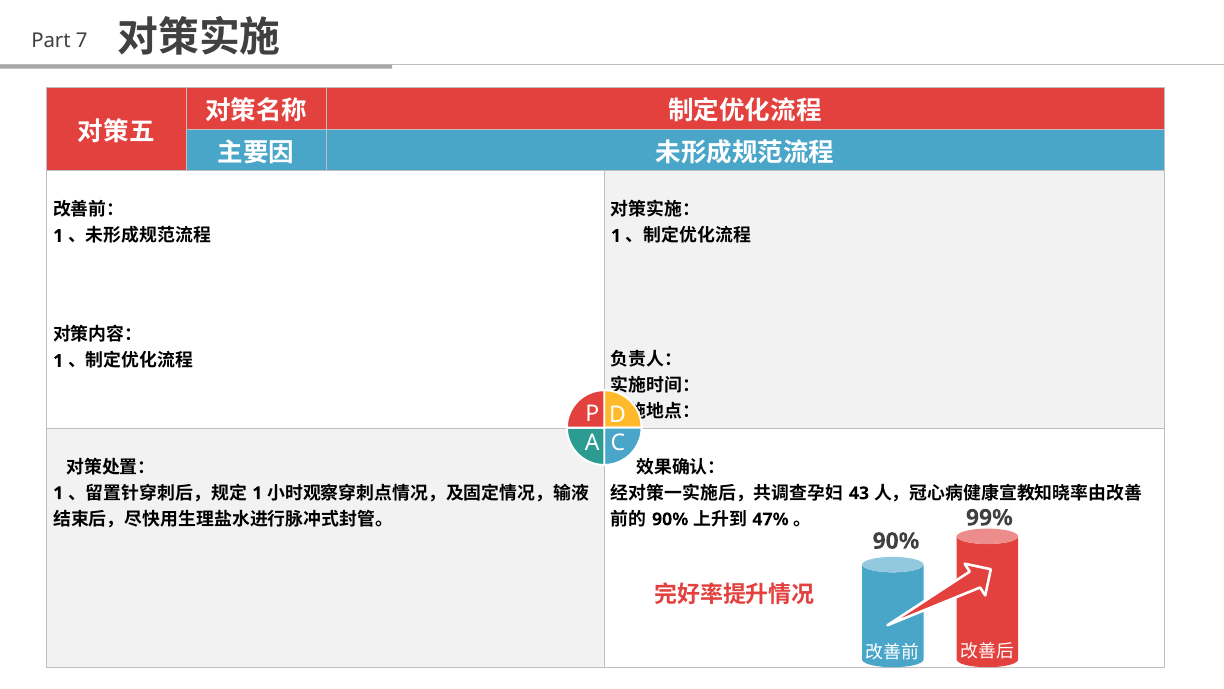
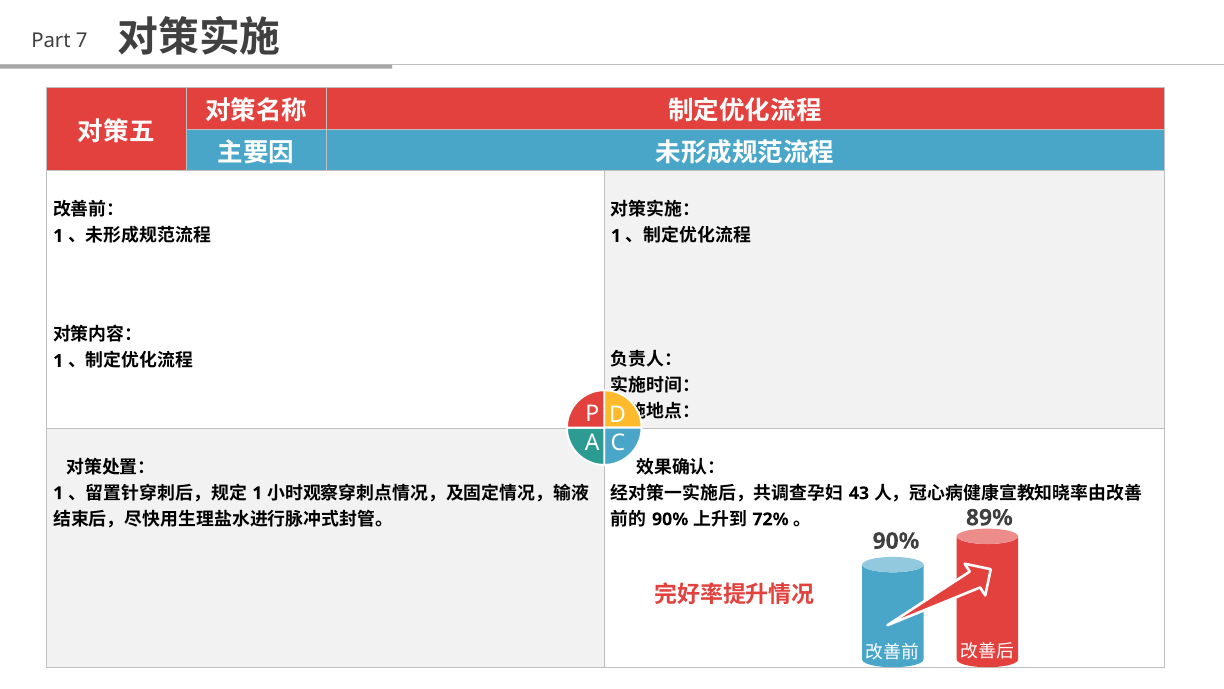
47%: 47% -> 72%
99%: 99% -> 89%
